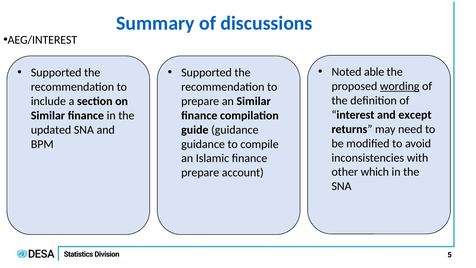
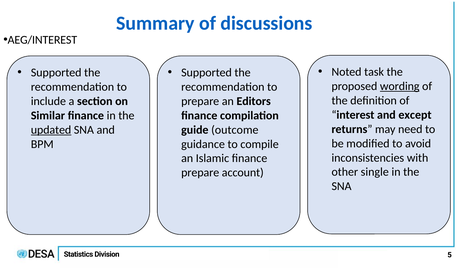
able: able -> task
an Similar: Similar -> Editors
updated underline: none -> present
guide guidance: guidance -> outcome
which: which -> single
